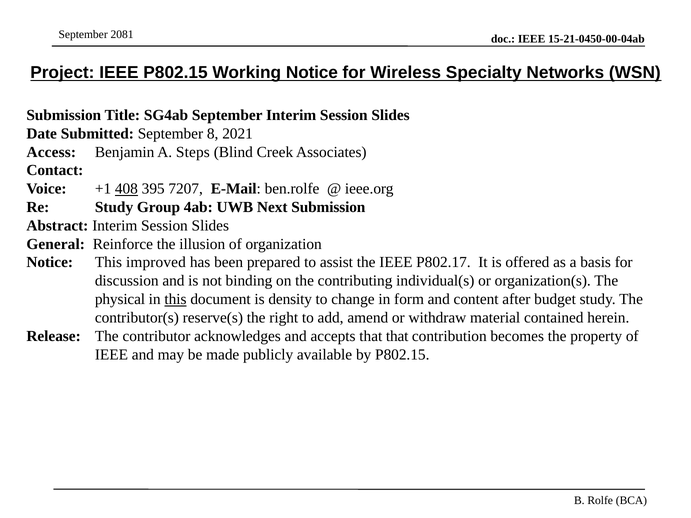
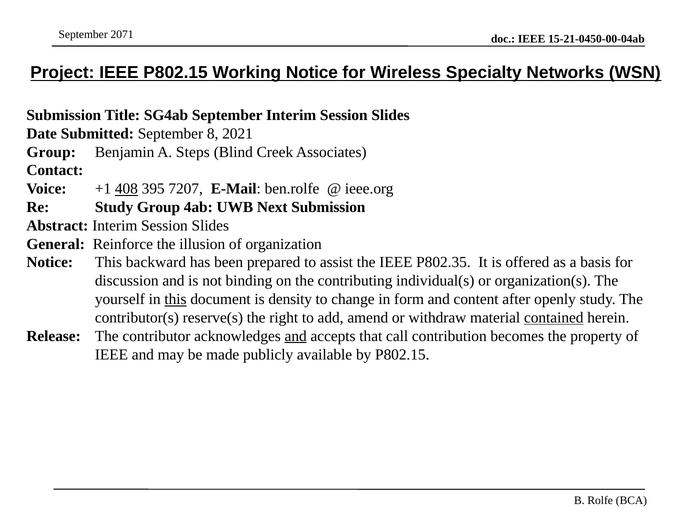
2081: 2081 -> 2071
Access at (51, 152): Access -> Group
improved: improved -> backward
P802.17: P802.17 -> P802.35
physical: physical -> yourself
budget: budget -> openly
contained underline: none -> present
and at (296, 336) underline: none -> present
that that: that -> call
